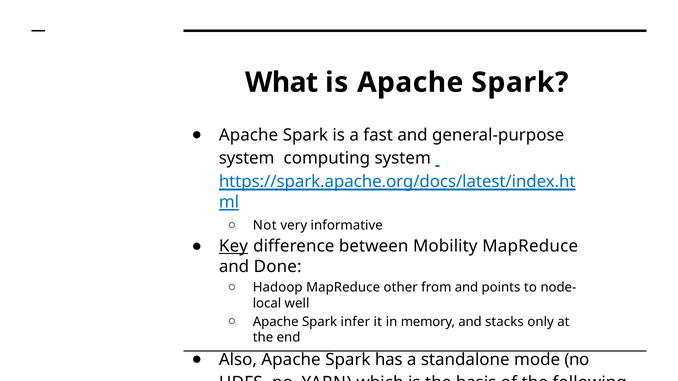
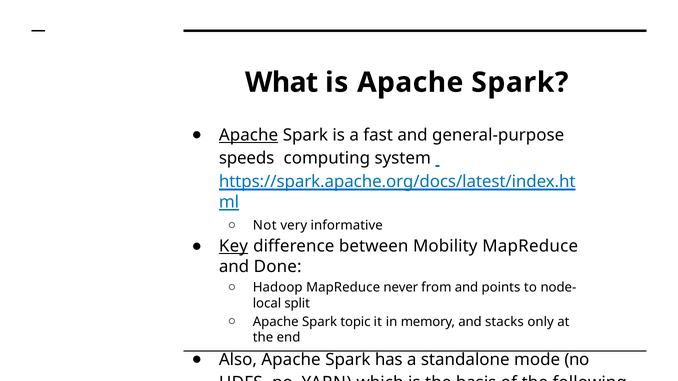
Apache at (249, 135) underline: none -> present
system at (247, 158): system -> speeds
other: other -> never
well: well -> split
infer: infer -> topic
